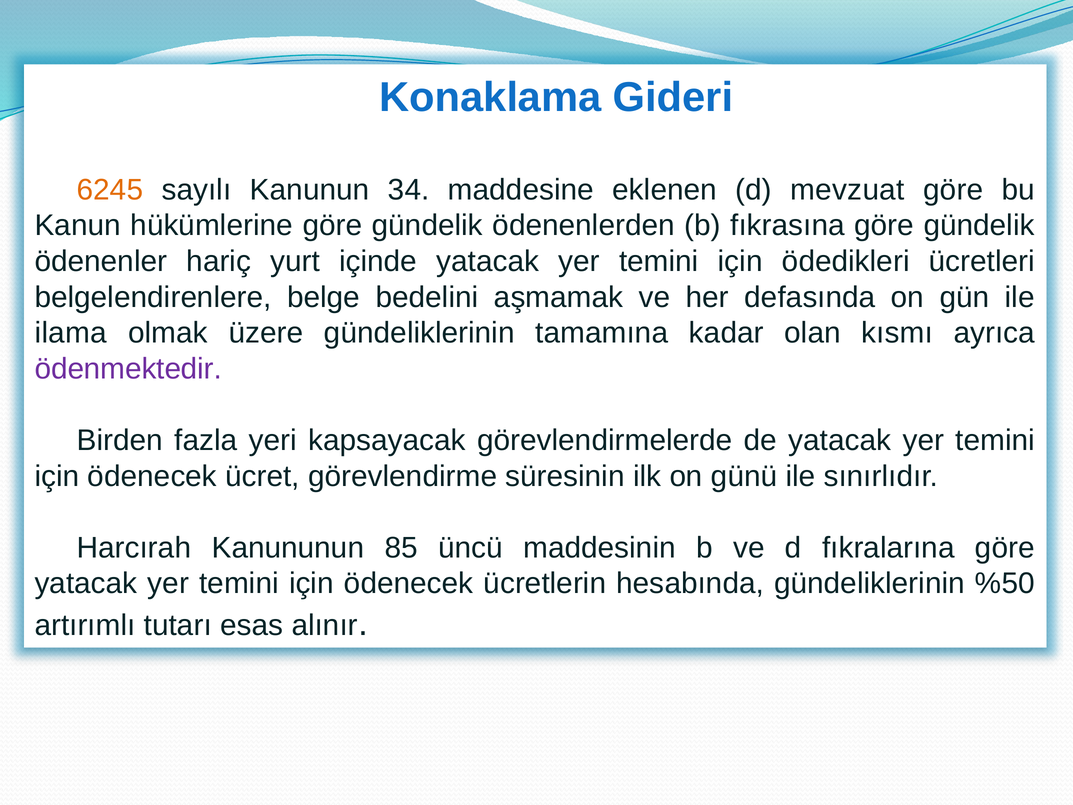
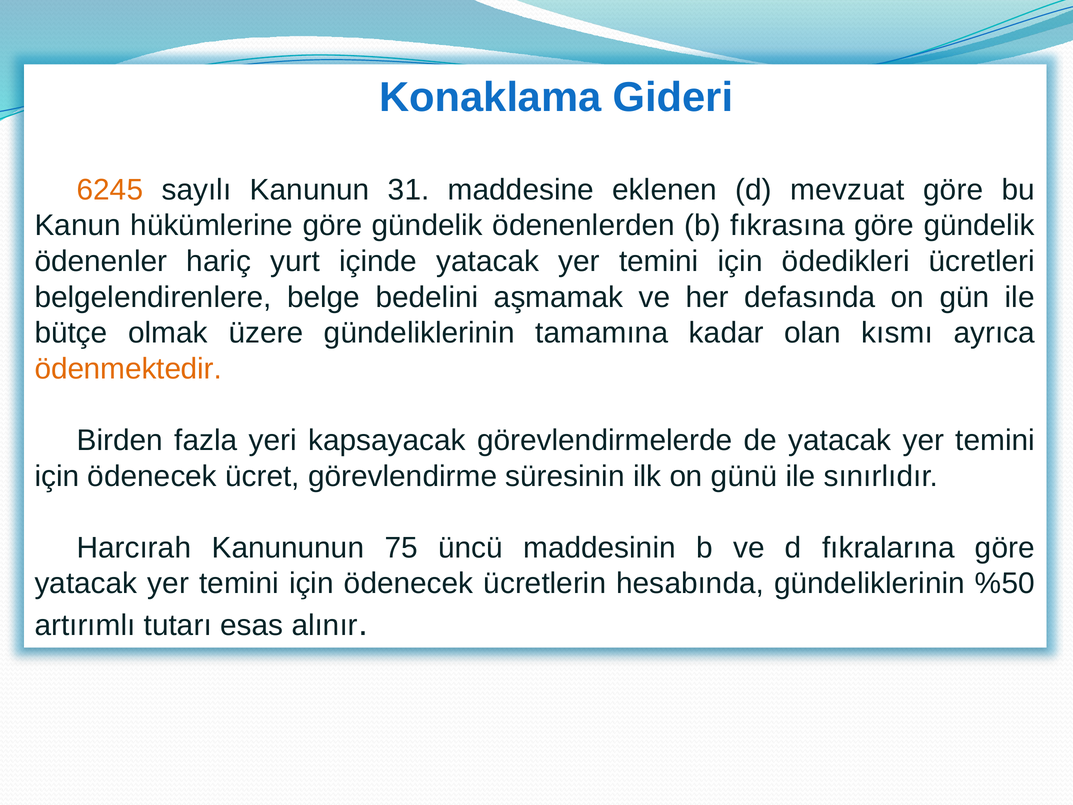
34: 34 -> 31
ilama: ilama -> bütçe
ödenmektedir colour: purple -> orange
85: 85 -> 75
